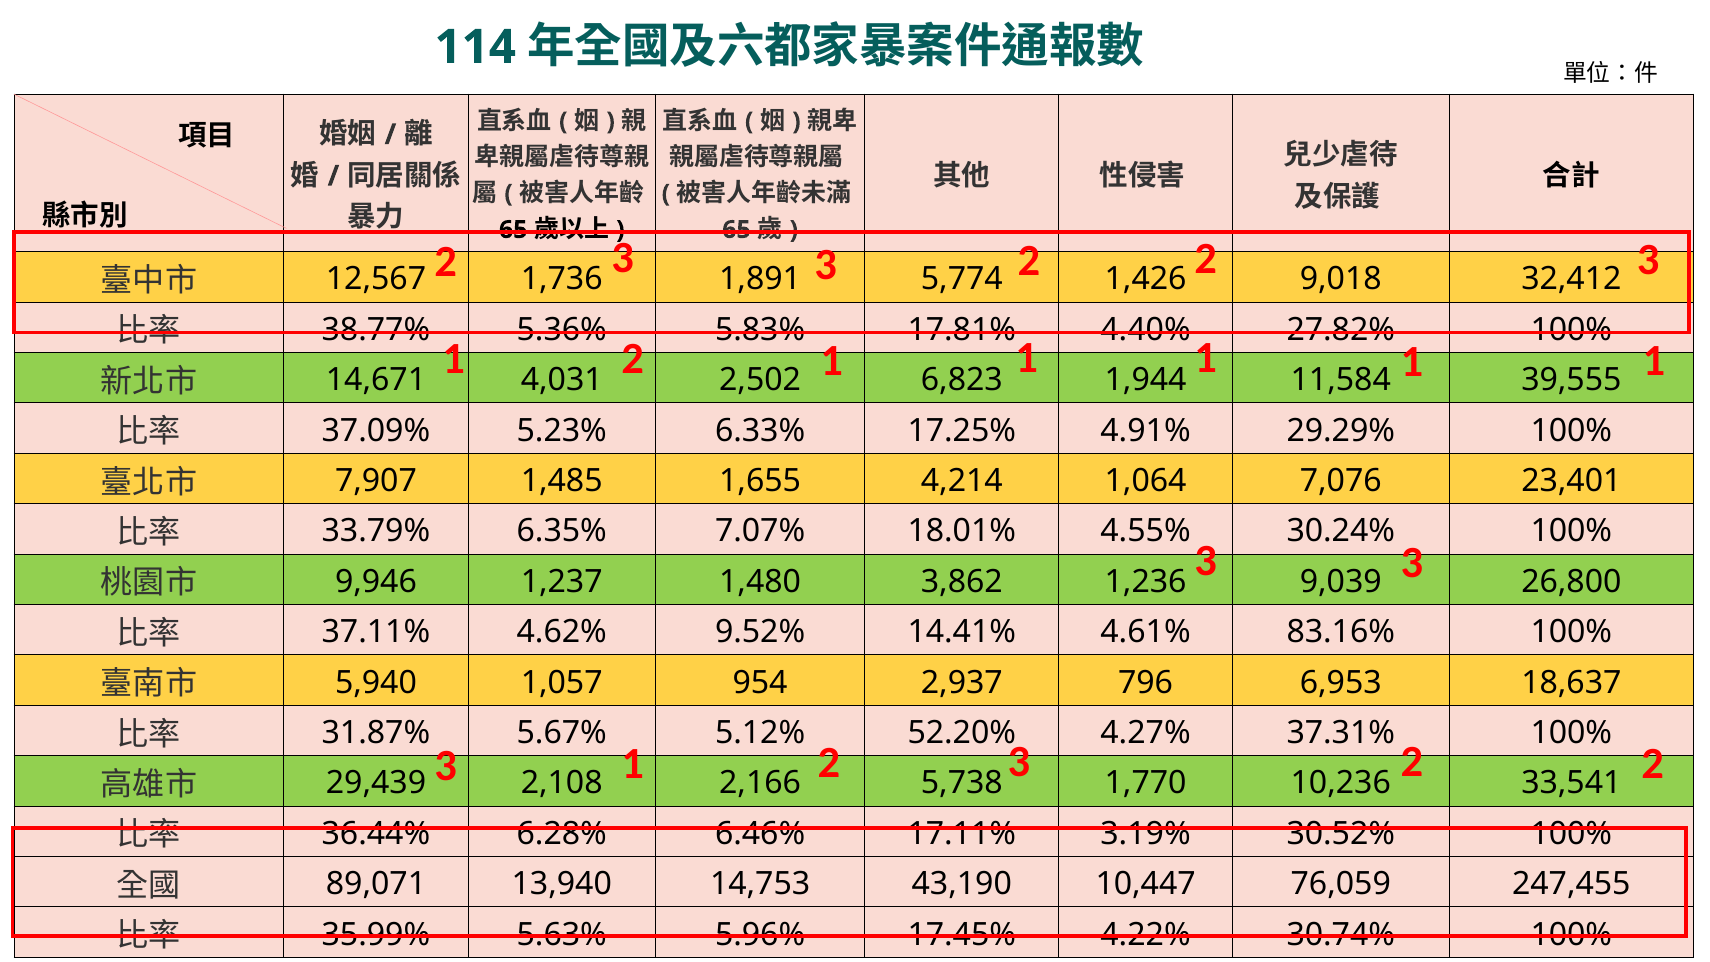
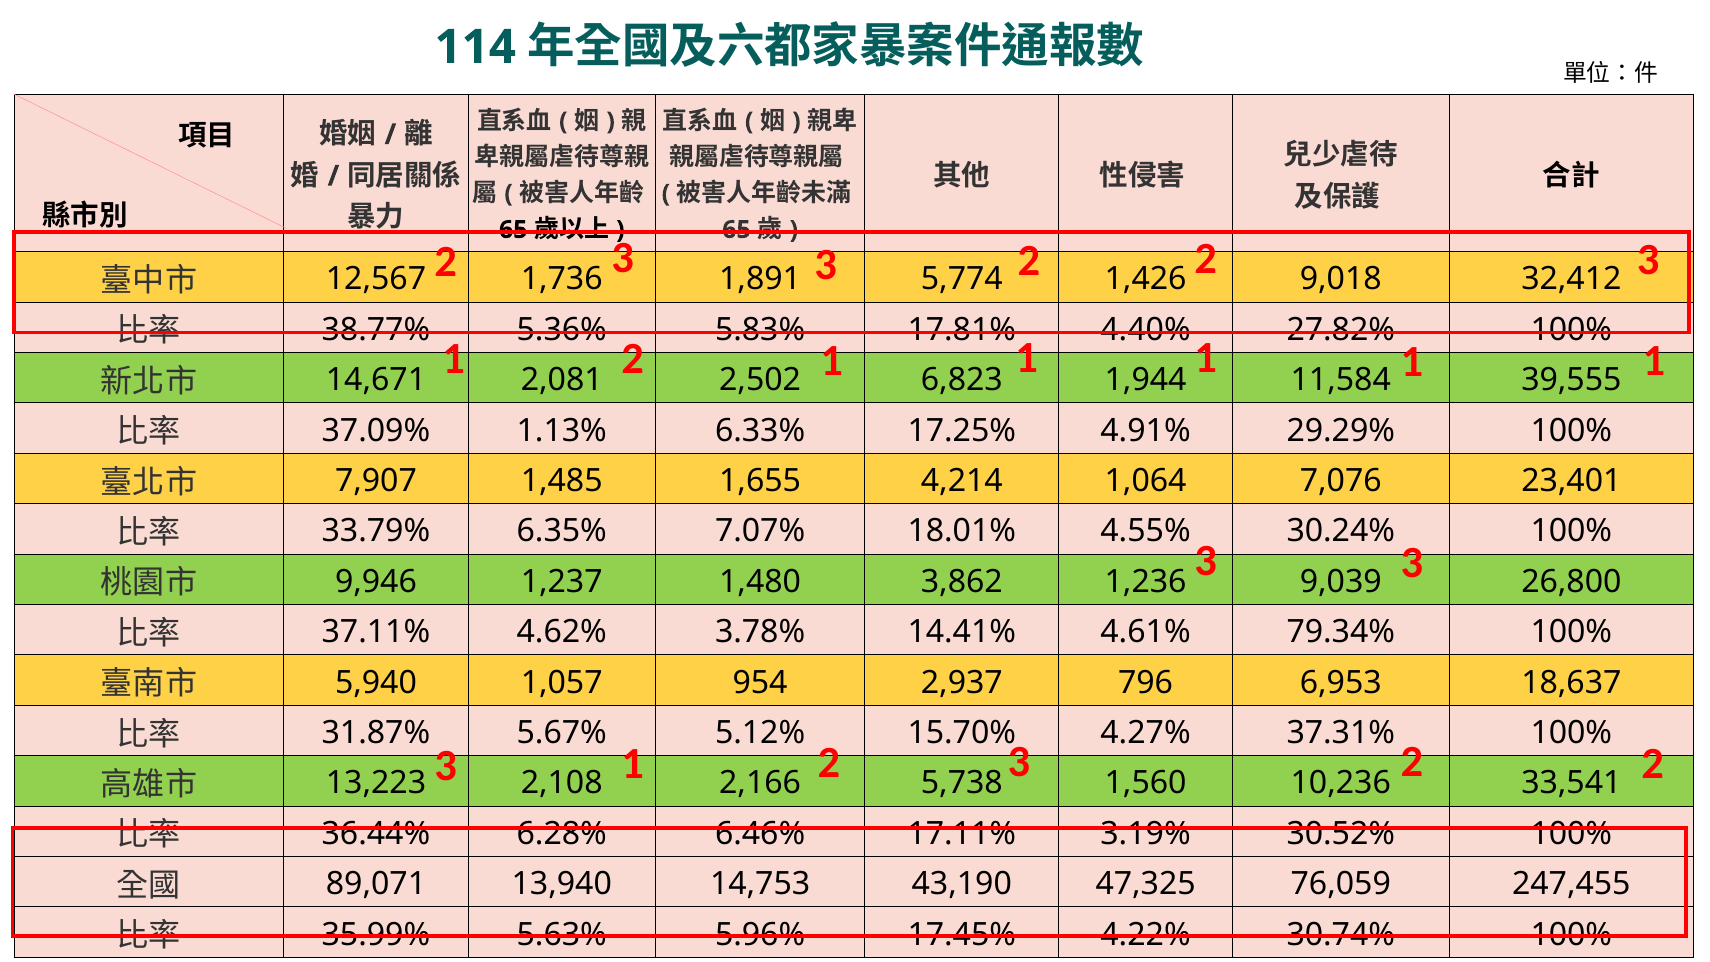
4,031: 4,031 -> 2,081
5.23%: 5.23% -> 1.13%
9.52%: 9.52% -> 3.78%
83.16%: 83.16% -> 79.34%
52.20%: 52.20% -> 15.70%
29,439: 29,439 -> 13,223
1,770: 1,770 -> 1,560
10,447: 10,447 -> 47,325
